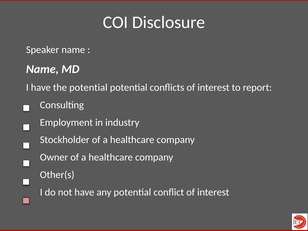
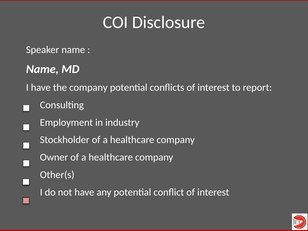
the potential: potential -> company
